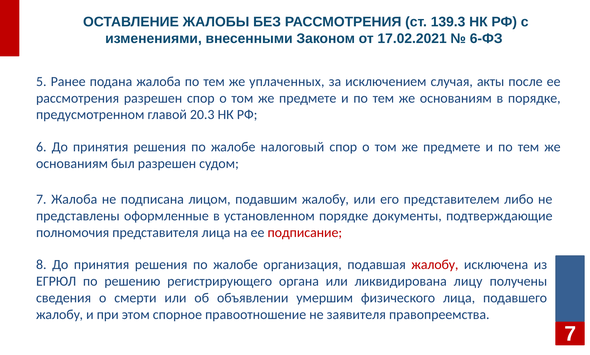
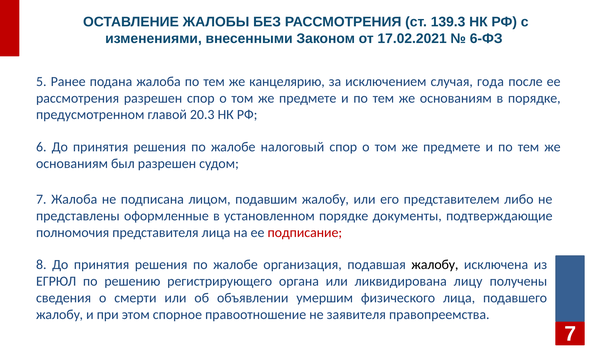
уплаченных: уплаченных -> канцелярию
акты: акты -> года
жалобу at (435, 265) colour: red -> black
